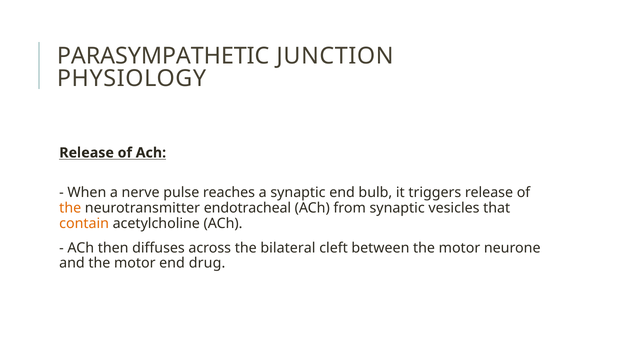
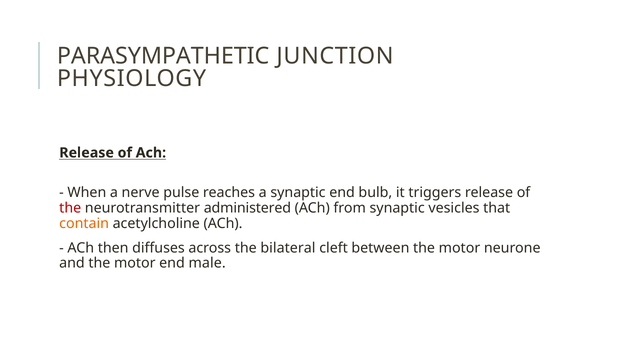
the at (70, 208) colour: orange -> red
endotracheal: endotracheal -> administered
drug: drug -> male
